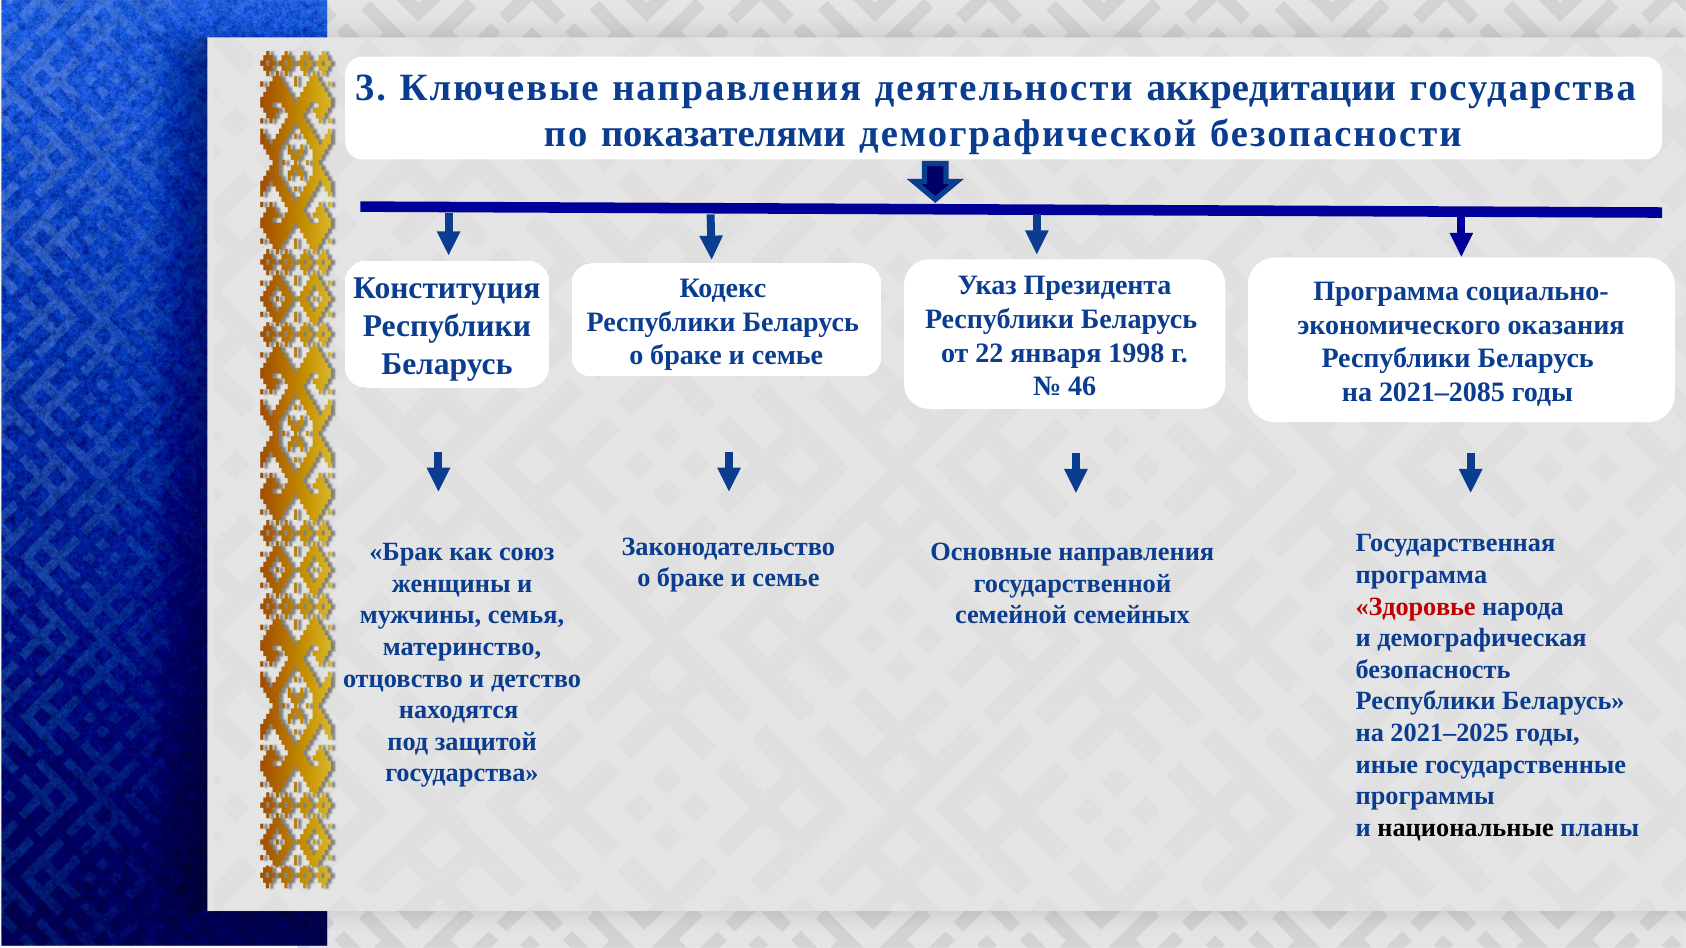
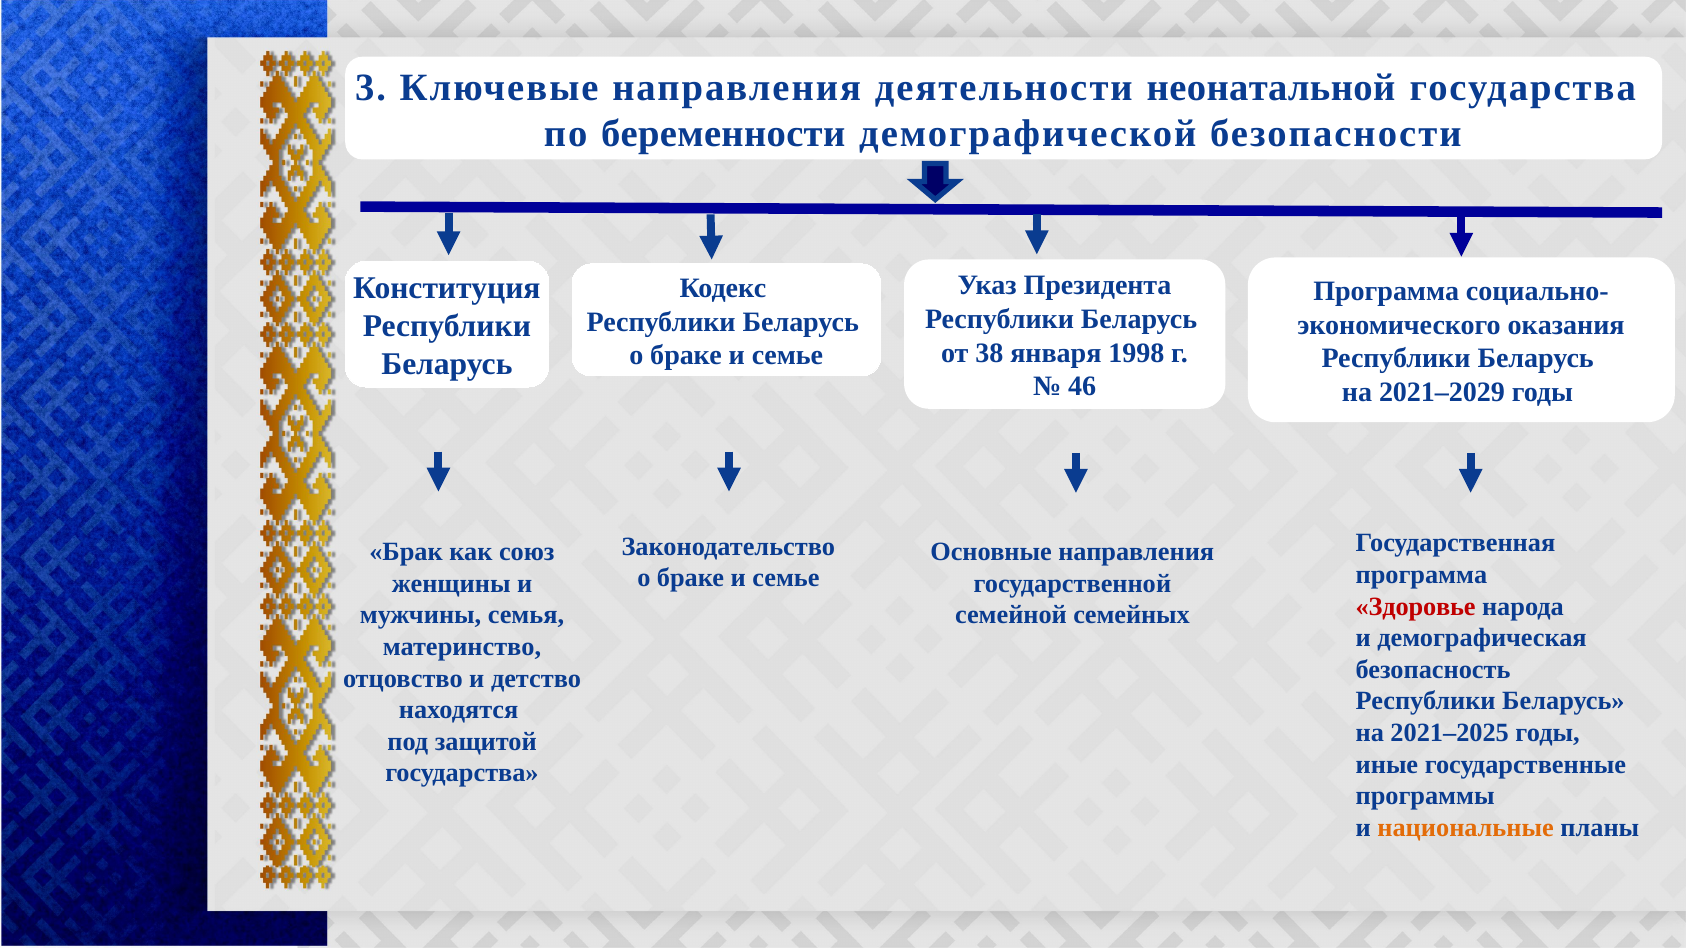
аккредитации: аккредитации -> неонатальной
показателями: показателями -> беременности
22: 22 -> 38
2021–2085: 2021–2085 -> 2021–2029
национальные colour: black -> orange
